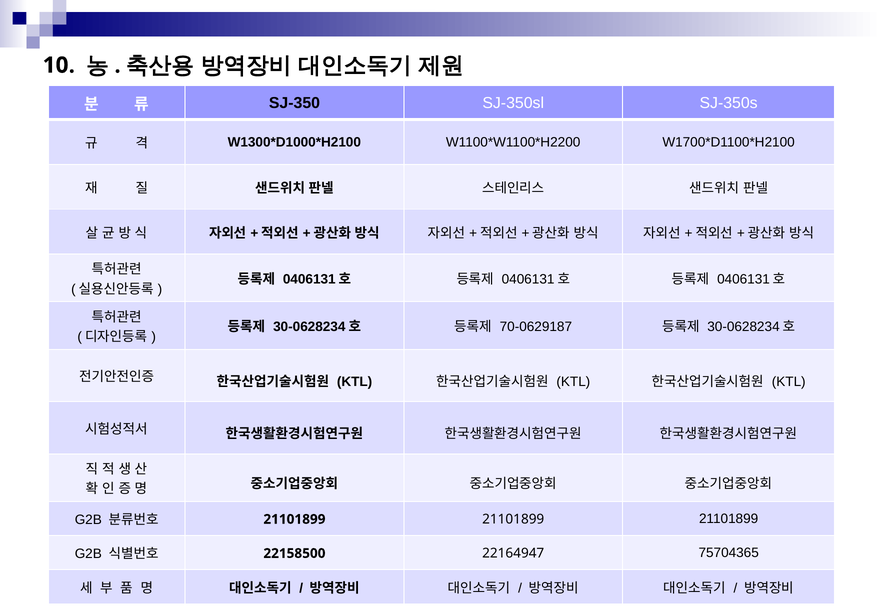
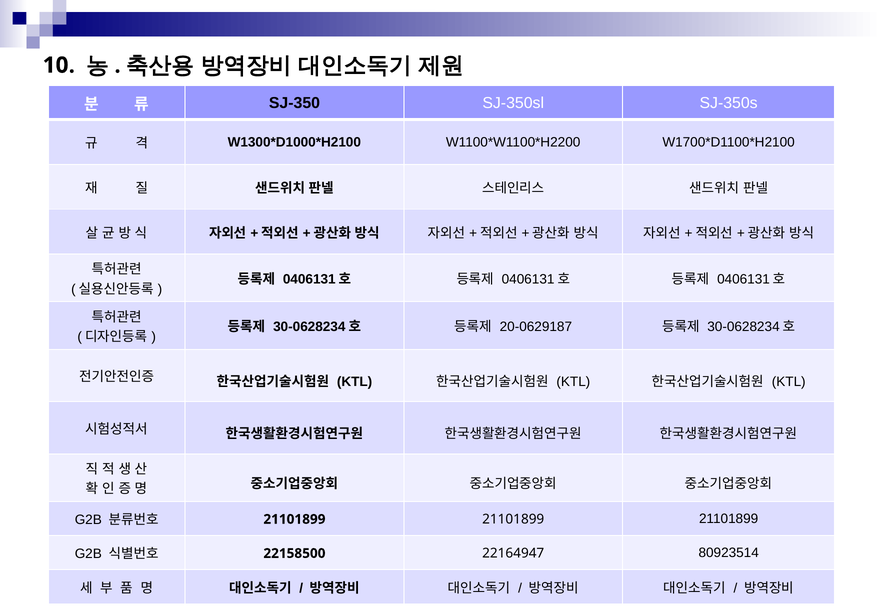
70-0629187: 70-0629187 -> 20-0629187
75704365: 75704365 -> 80923514
